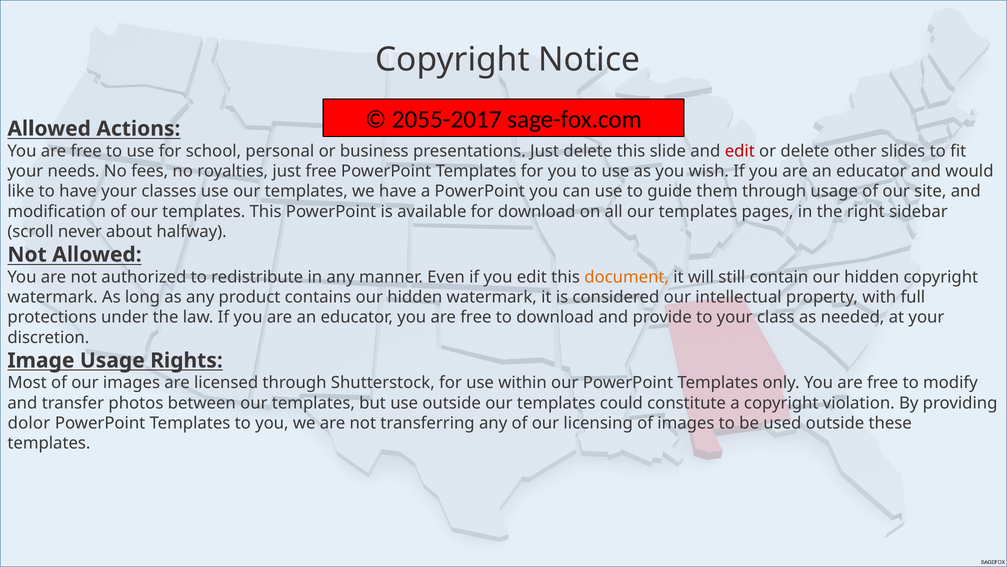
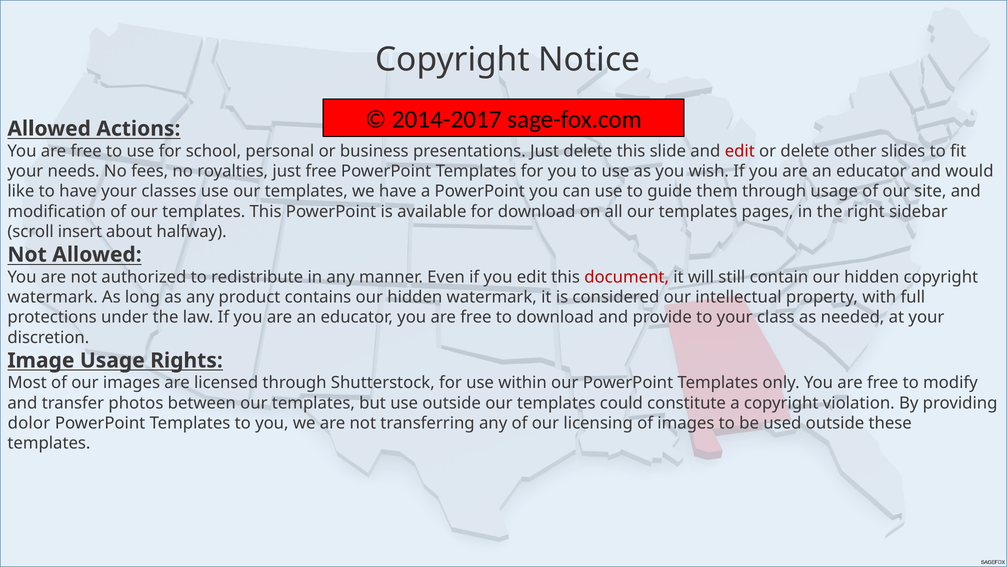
2055-2017: 2055-2017 -> 2014-2017
never: never -> insert
document colour: orange -> red
